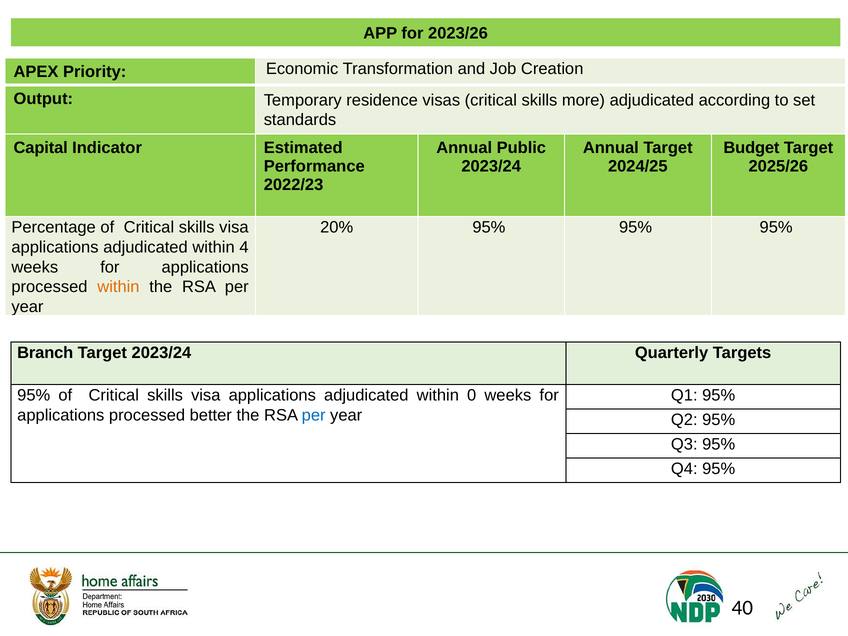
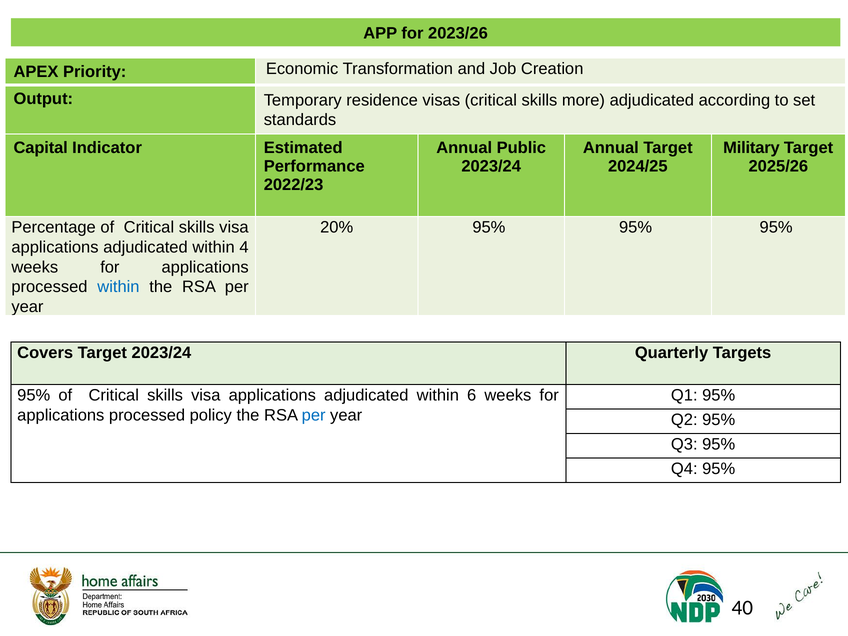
Budget: Budget -> Military
within at (118, 287) colour: orange -> blue
Branch: Branch -> Covers
0: 0 -> 6
better: better -> policy
